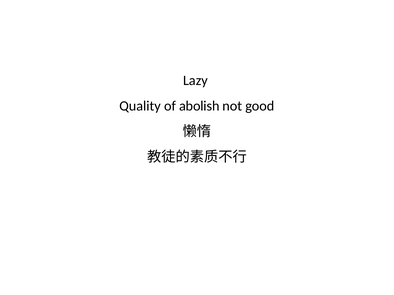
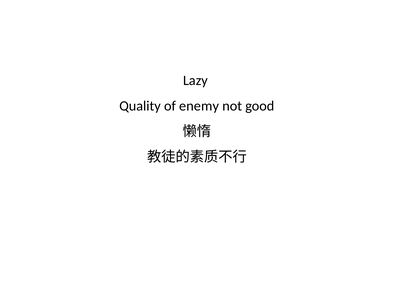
abolish: abolish -> enemy
